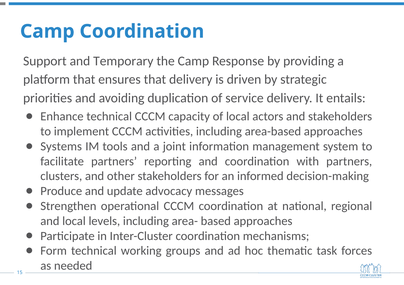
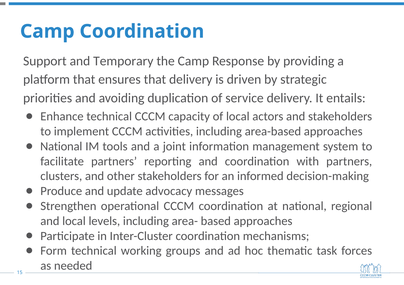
Systems at (61, 147): Systems -> National
